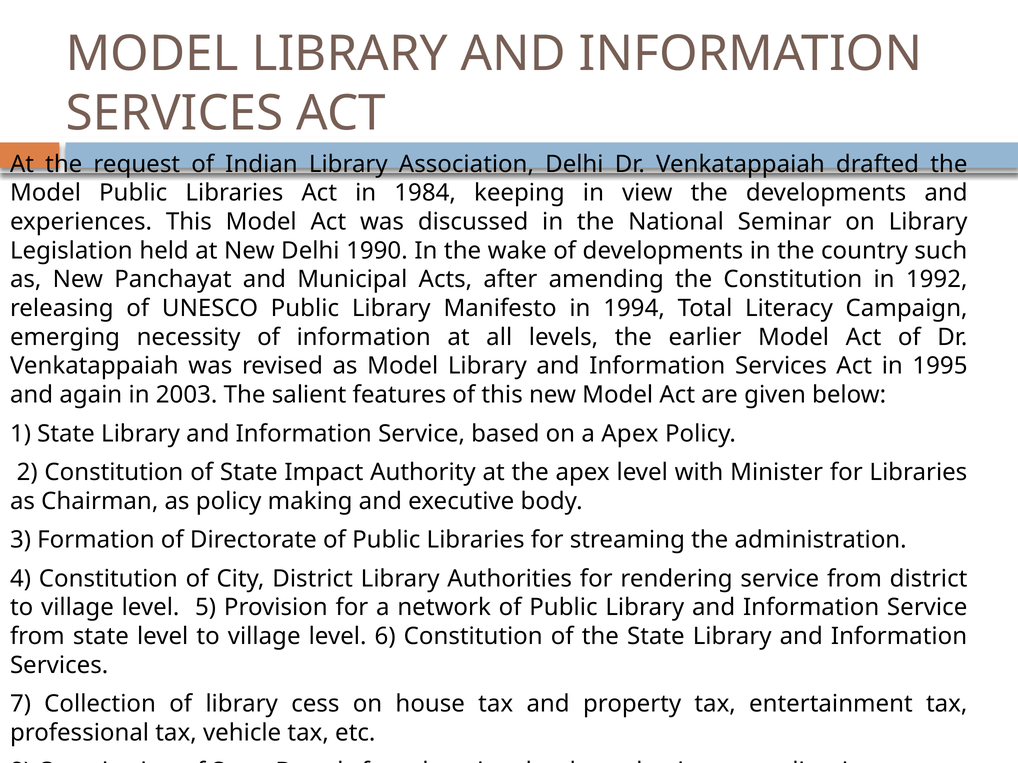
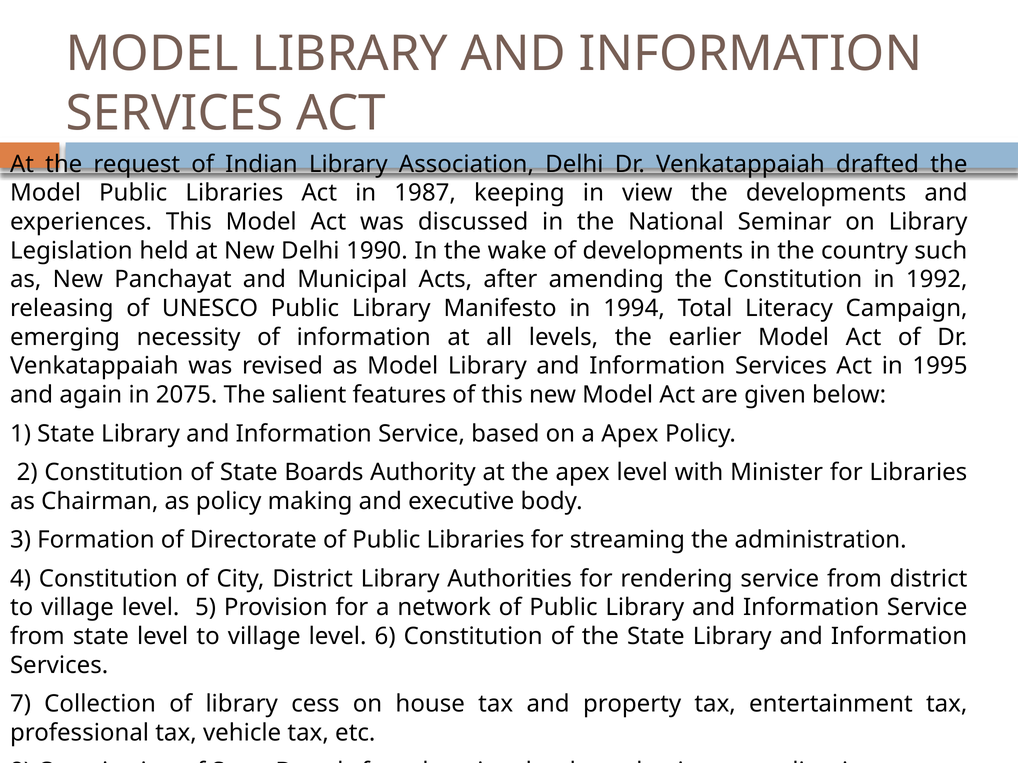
1984: 1984 -> 1987
2003: 2003 -> 2075
Impact at (324, 473): Impact -> Boards
